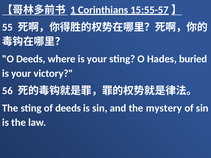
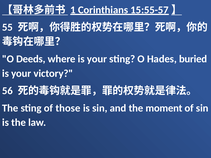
of deeds: deeds -> those
mystery: mystery -> moment
